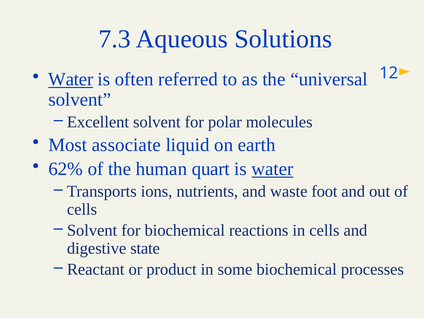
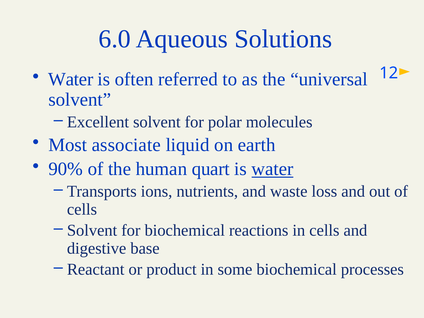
7.3: 7.3 -> 6.0
Water at (71, 79) underline: present -> none
62%: 62% -> 90%
foot: foot -> loss
state: state -> base
